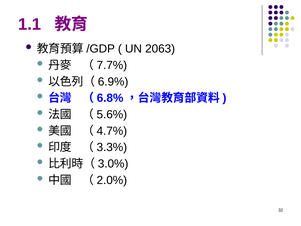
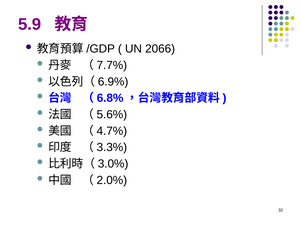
1.1: 1.1 -> 5.9
2063: 2063 -> 2066
